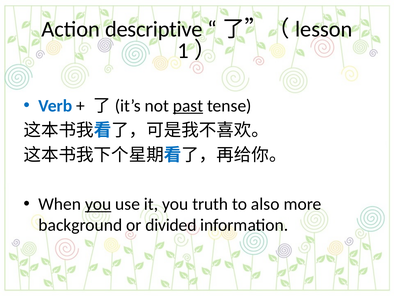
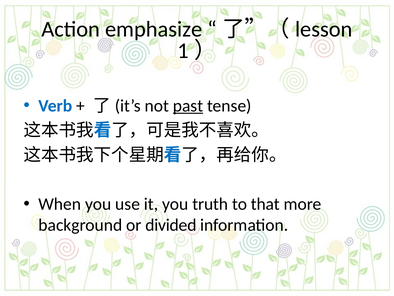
descriptive: descriptive -> emphasize
you at (98, 204) underline: present -> none
also: also -> that
